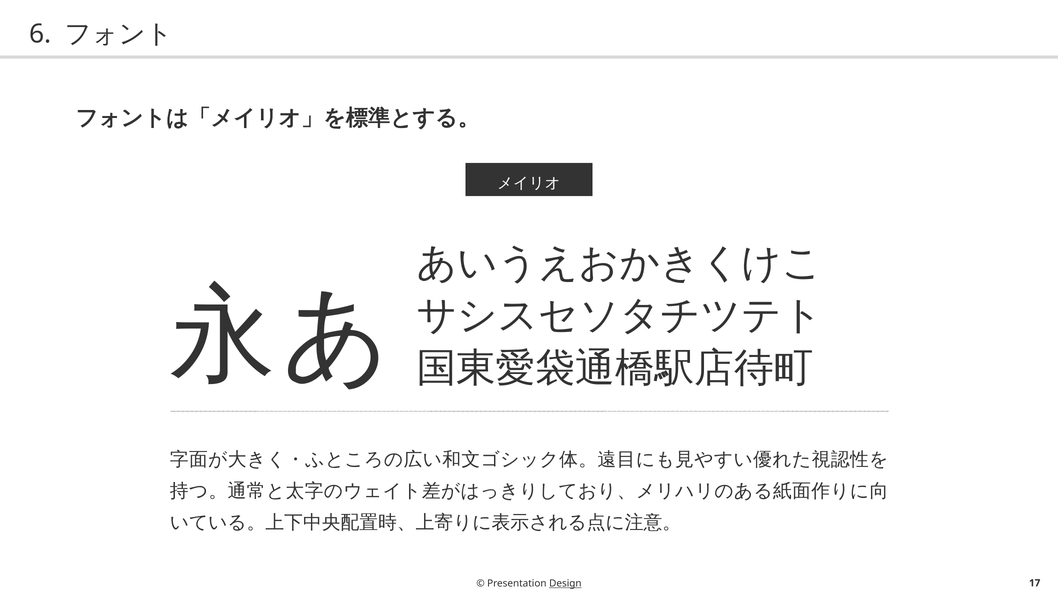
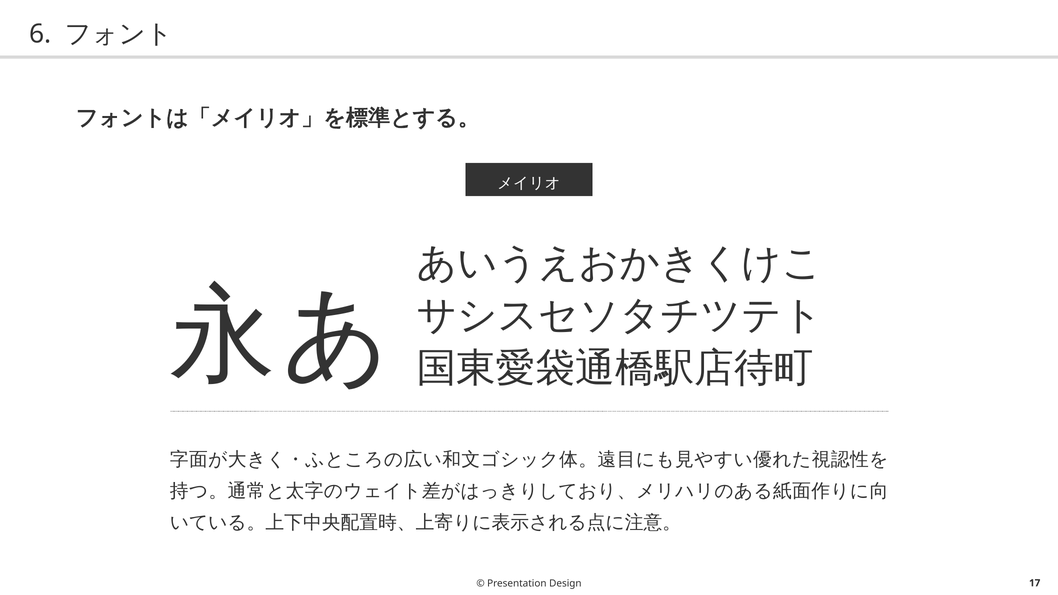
Design underline: present -> none
